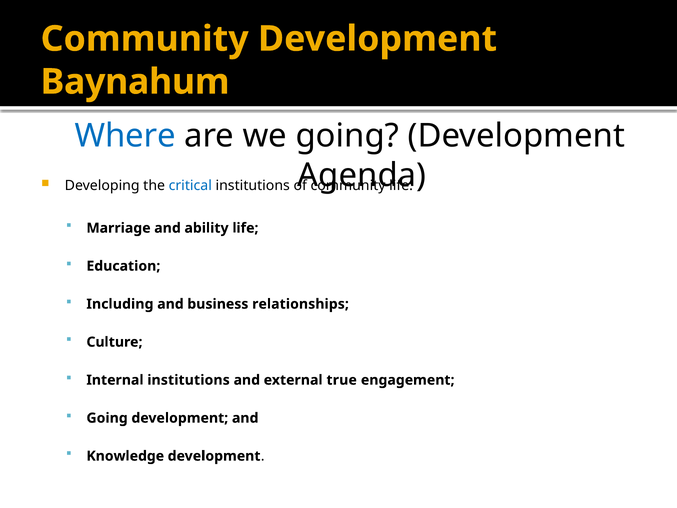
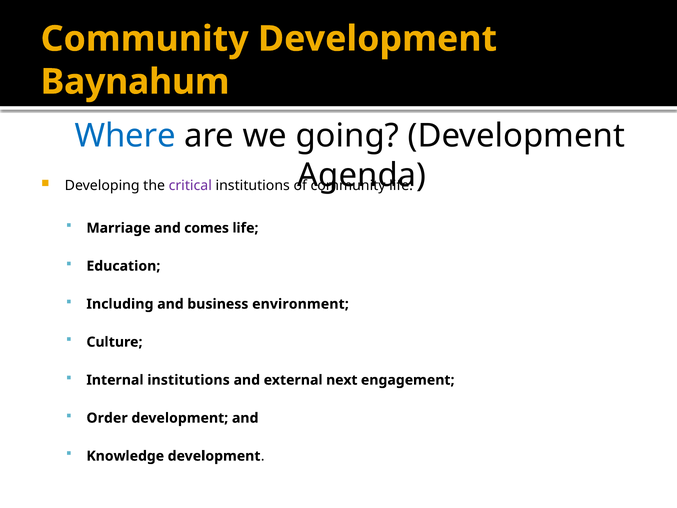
critical colour: blue -> purple
ability: ability -> comes
relationships: relationships -> environment
true: true -> next
Going at (107, 418): Going -> Order
